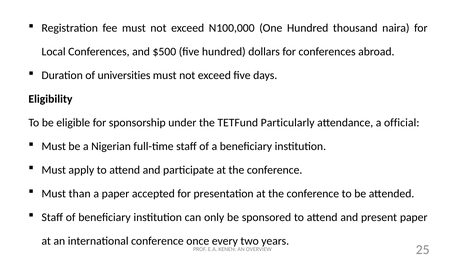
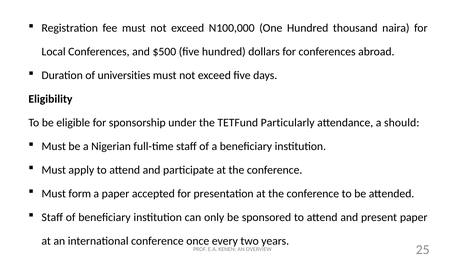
official: official -> should
than: than -> form
